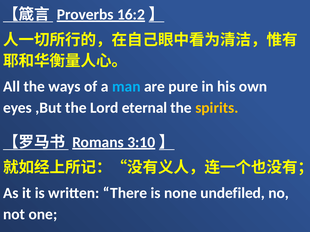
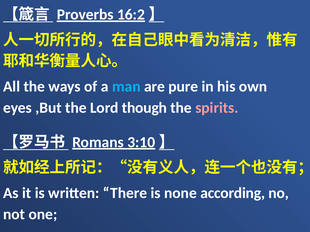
eternal: eternal -> though
spirits colour: yellow -> pink
undefiled: undefiled -> according
